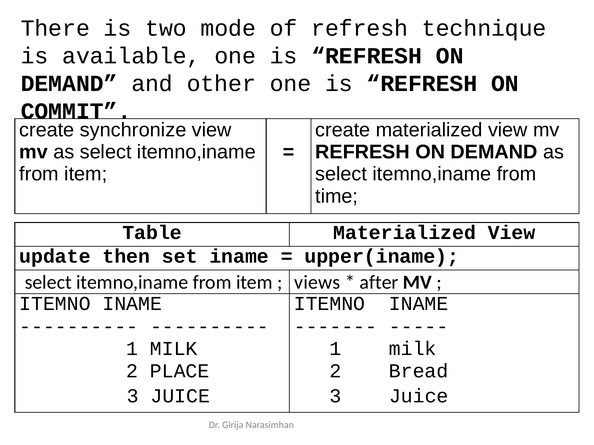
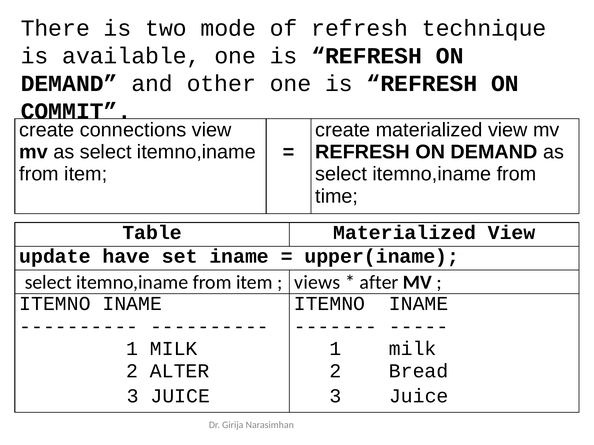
synchronize: synchronize -> connections
then: then -> have
PLACE: PLACE -> ALTER
